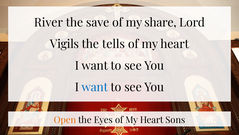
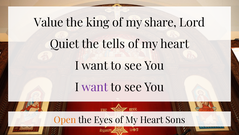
River: River -> Value
save: save -> king
Vigils: Vigils -> Quiet
want at (95, 87) colour: blue -> purple
